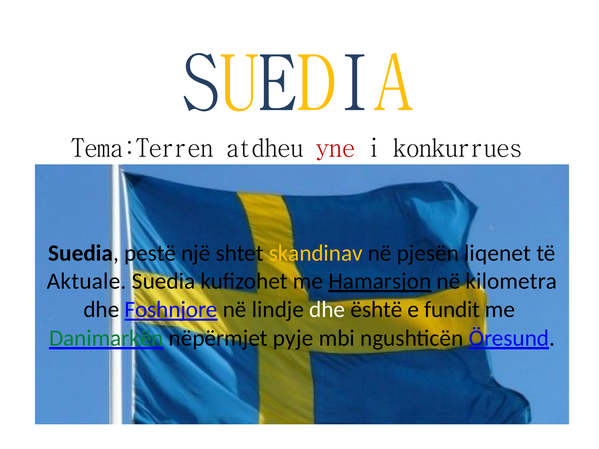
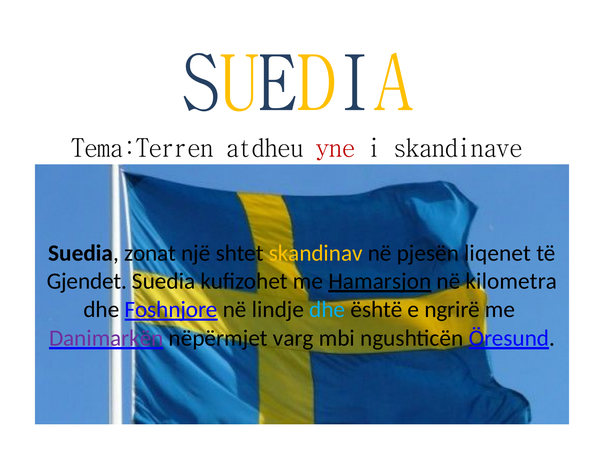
konkurrues: konkurrues -> skandinave
pestë: pestë -> zonat
Aktuale: Aktuale -> Gjendet
dhe at (327, 310) colour: white -> light blue
fundit: fundit -> ngrirë
Danimarkën colour: green -> purple
pyje: pyje -> varg
